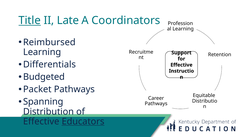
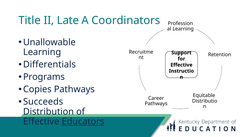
Title underline: present -> none
Reimbursed: Reimbursed -> Unallowable
Budgeted: Budgeted -> Programs
Packet: Packet -> Copies
Spanning: Spanning -> Succeeds
